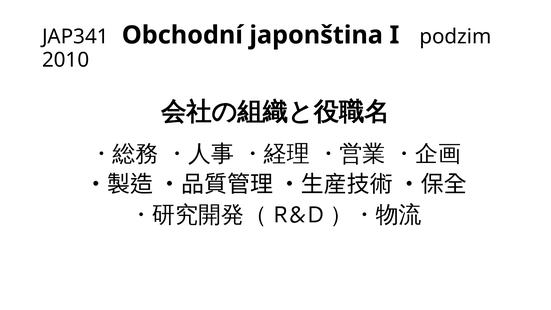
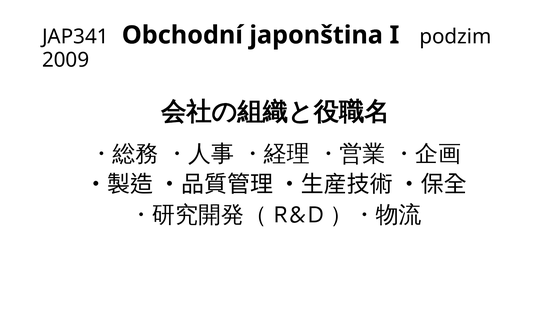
2010: 2010 -> 2009
